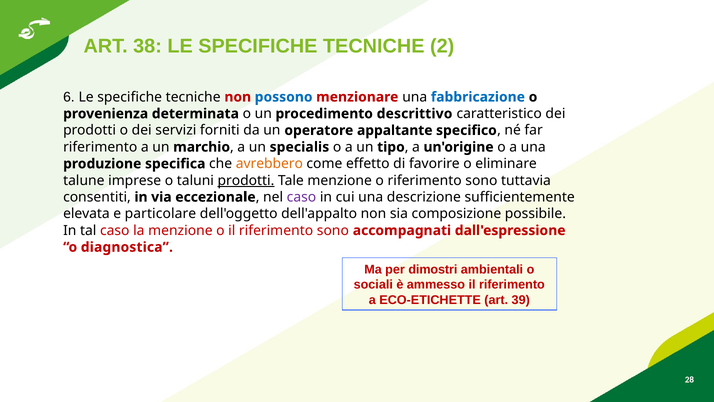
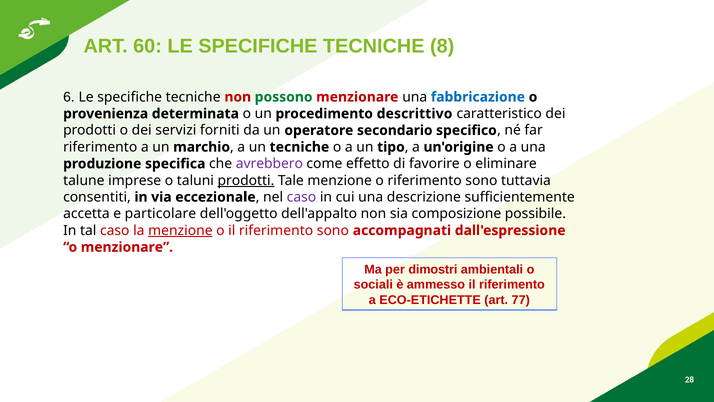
38: 38 -> 60
2: 2 -> 8
possono colour: blue -> green
appaltante: appaltante -> secondario
un specialis: specialis -> tecniche
avrebbero colour: orange -> purple
elevata: elevata -> accetta
menzione at (180, 230) underline: none -> present
o diagnostica: diagnostica -> menzionare
39: 39 -> 77
